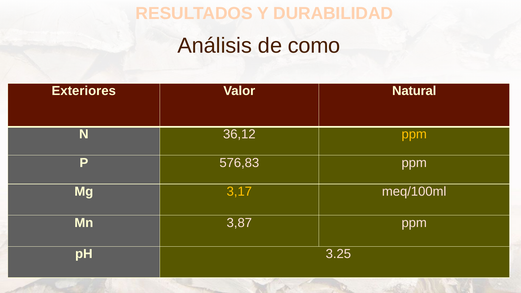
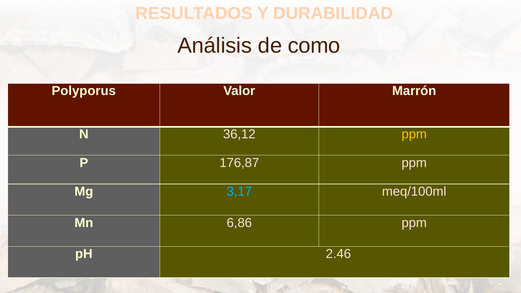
Exteriores: Exteriores -> Polyporus
Natural: Natural -> Marrón
576,83: 576,83 -> 176,87
3,17 colour: yellow -> light blue
3,87: 3,87 -> 6,86
3.25: 3.25 -> 2.46
